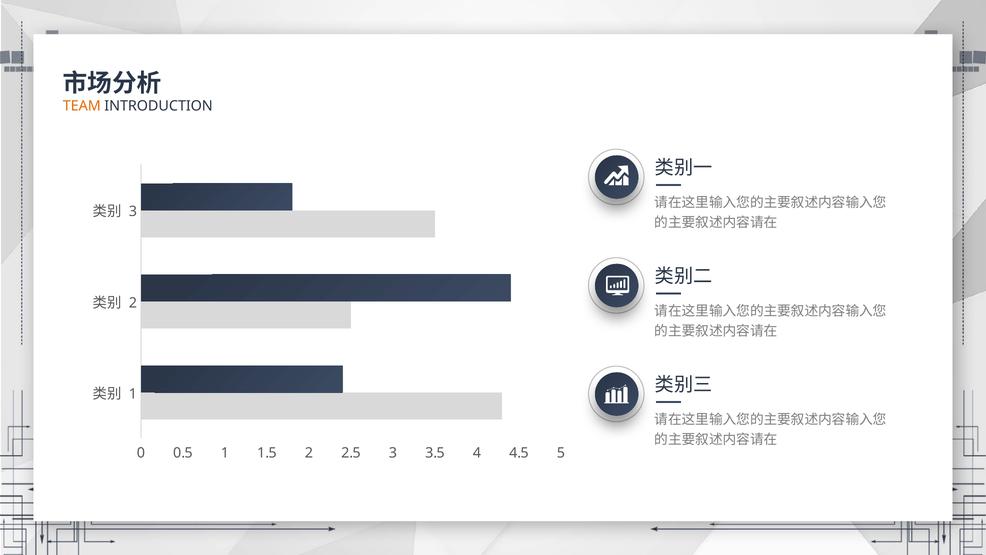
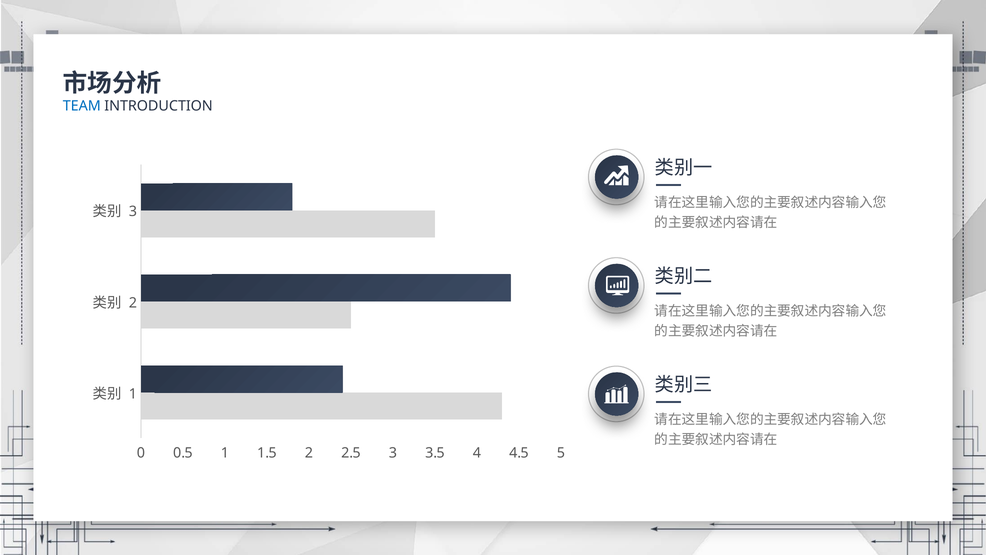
TEAM colour: orange -> blue
